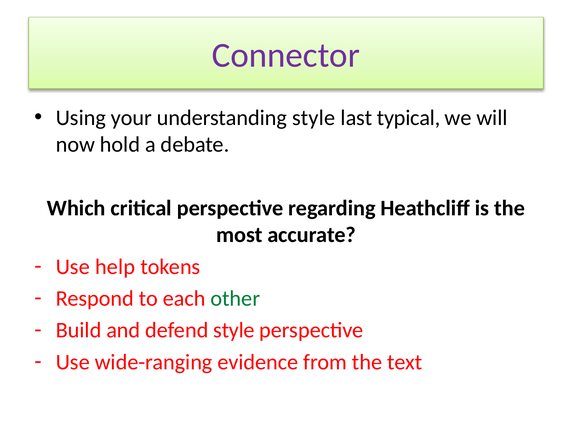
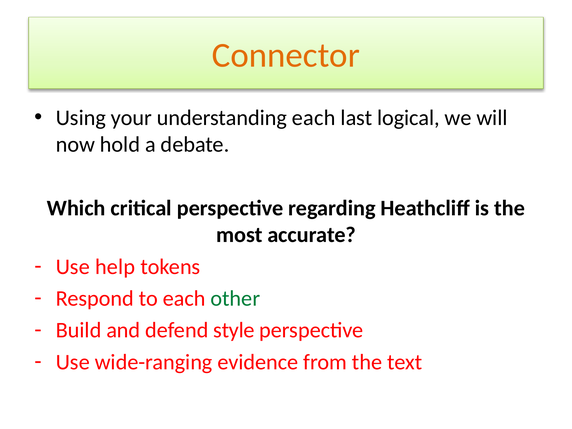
Connector colour: purple -> orange
understanding style: style -> each
typical: typical -> logical
